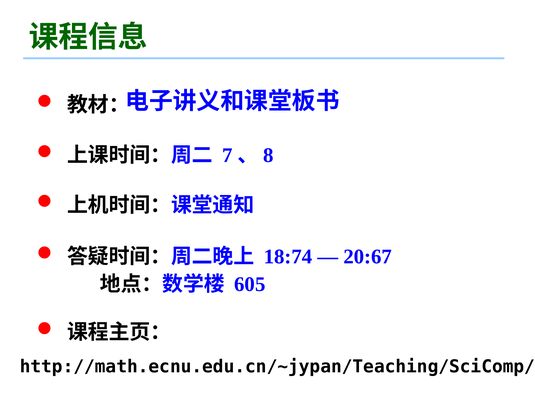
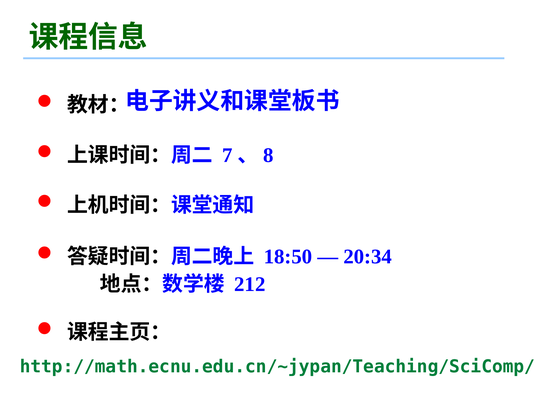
18:74: 18:74 -> 18:50
20:67: 20:67 -> 20:34
605: 605 -> 212
http://math.ecnu.edu.cn/~jypan/Teaching/SciComp/ colour: black -> green
